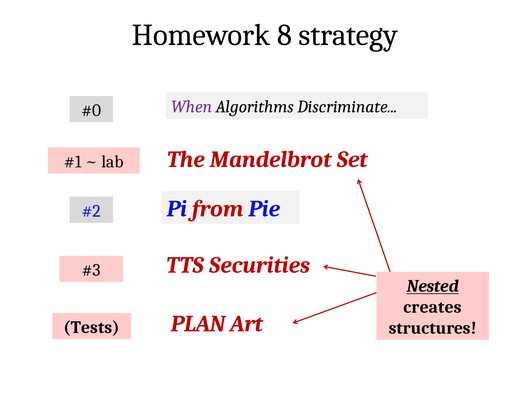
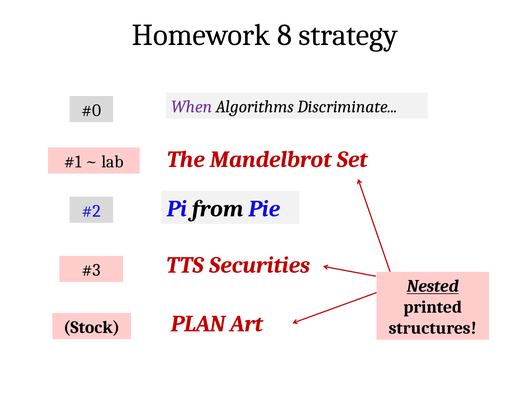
from colour: red -> black
creates: creates -> printed
Tests: Tests -> Stock
